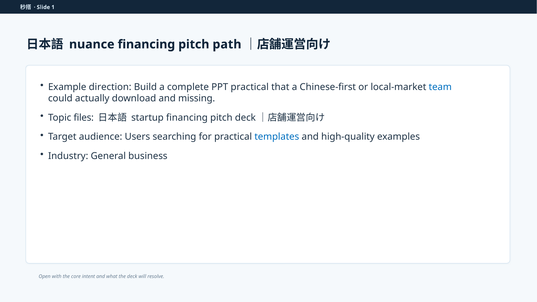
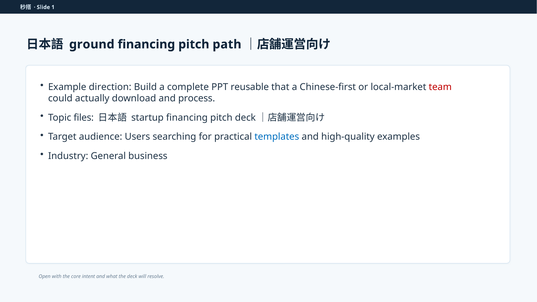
nuance: nuance -> ground
PPT practical: practical -> reusable
team colour: blue -> red
missing: missing -> process
